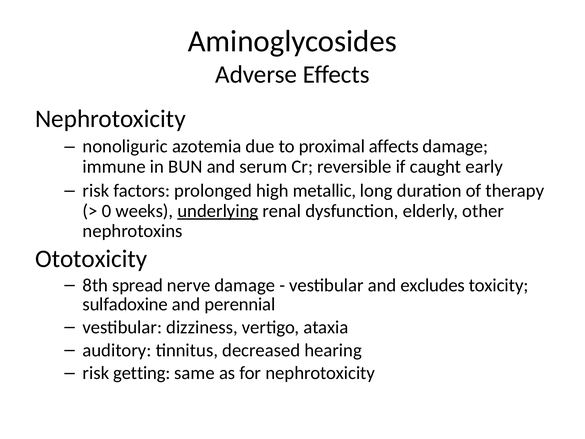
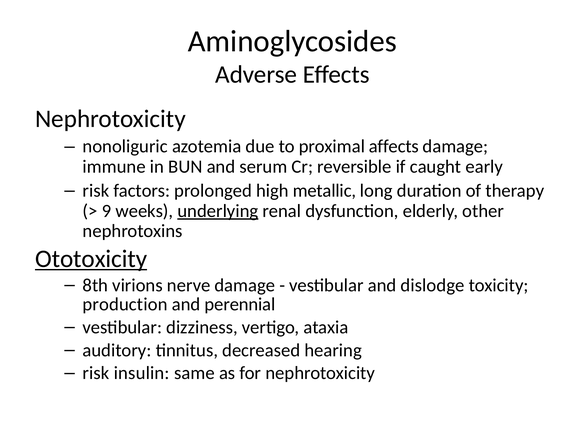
0: 0 -> 9
Ototoxicity underline: none -> present
spread: spread -> virions
excludes: excludes -> dislodge
sulfadoxine: sulfadoxine -> production
getting: getting -> insulin
